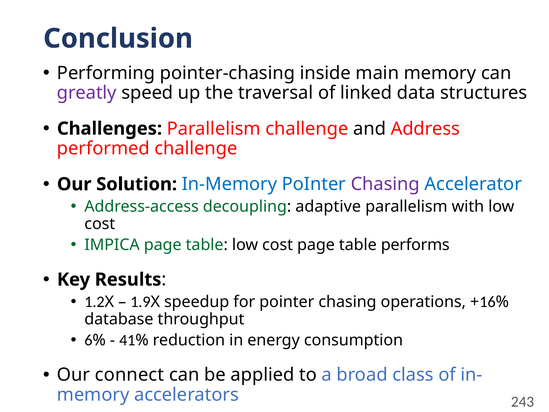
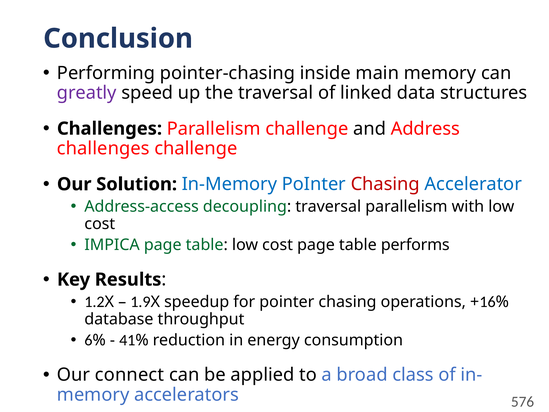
performed at (103, 148): performed -> challenges
Chasing at (385, 184) colour: purple -> red
decoupling adaptive: adaptive -> traversal
243: 243 -> 576
